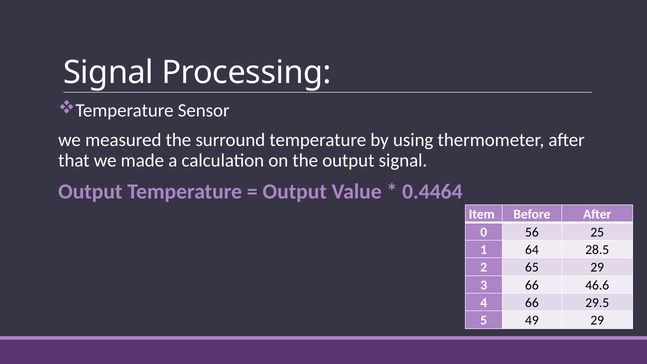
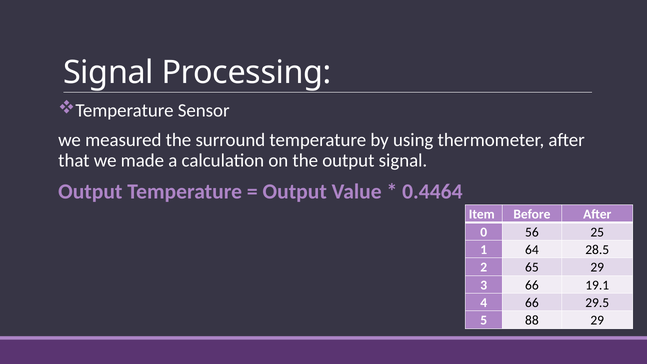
46.6: 46.6 -> 19.1
49: 49 -> 88
